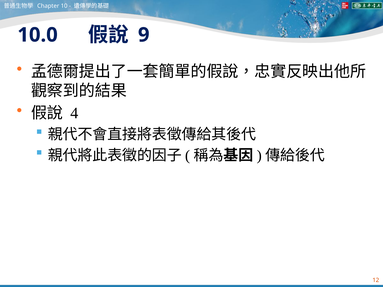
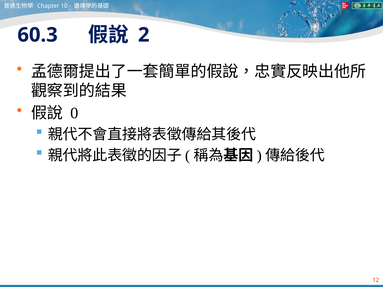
10.0: 10.0 -> 60.3
9: 9 -> 2
4: 4 -> 0
